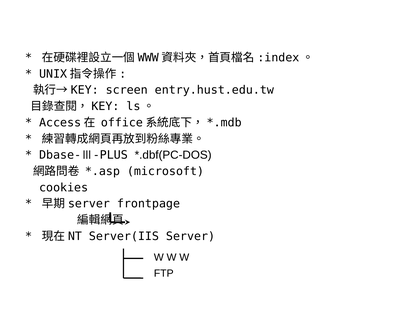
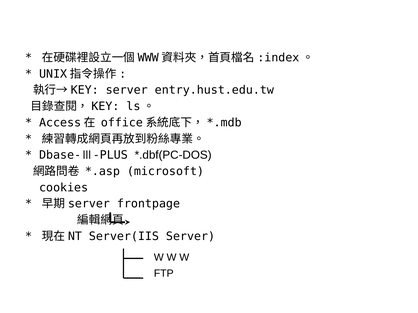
screen at (127, 90): screen -> server
